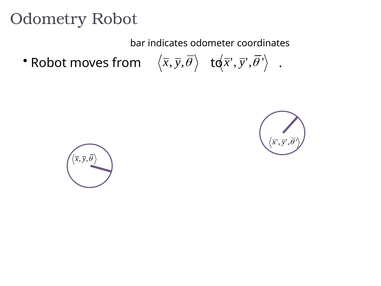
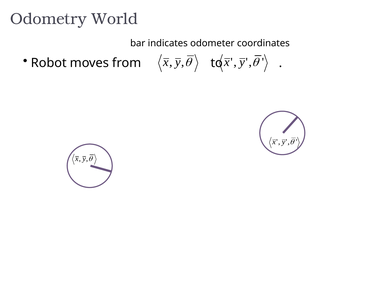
Odometry Robot: Robot -> World
